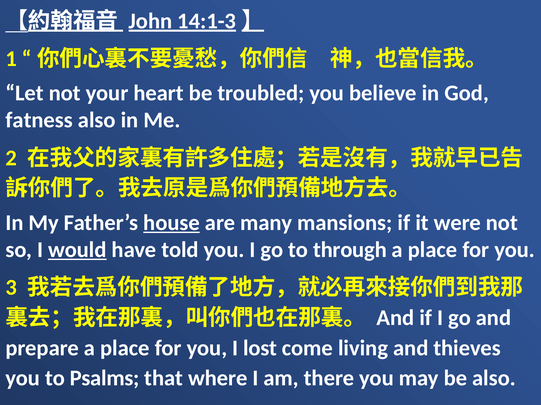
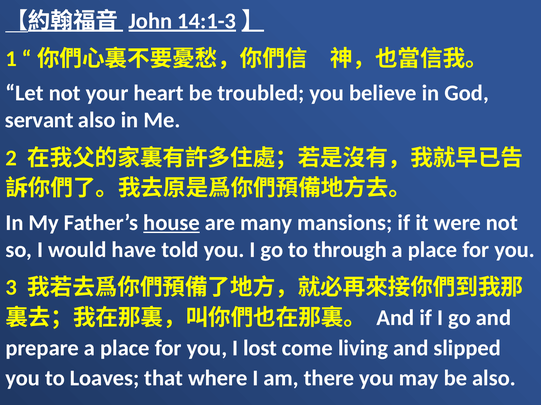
fatness: fatness -> servant
would underline: present -> none
thieves: thieves -> slipped
Psalms: Psalms -> Loaves
